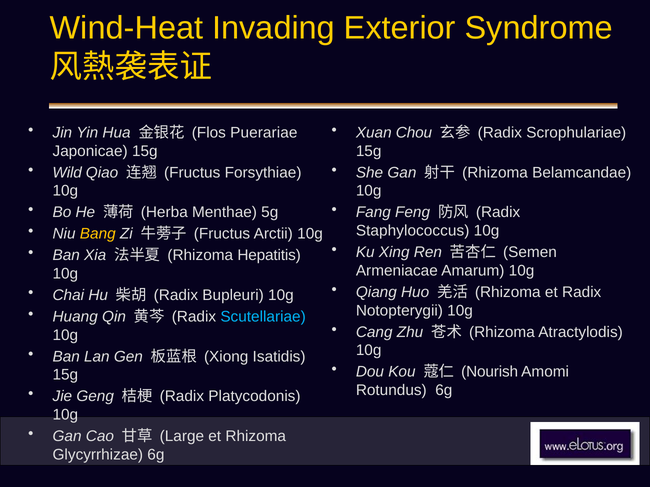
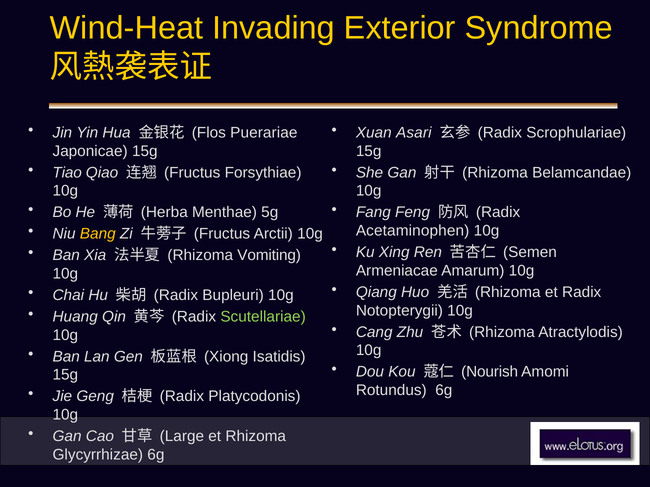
Chou: Chou -> Asari
Wild: Wild -> Tiao
Staphylococcus: Staphylococcus -> Acetaminophen
Hepatitis: Hepatitis -> Vomiting
Scutellariae colour: light blue -> light green
